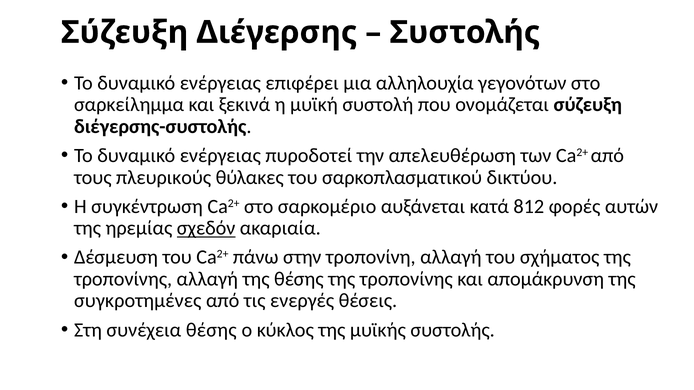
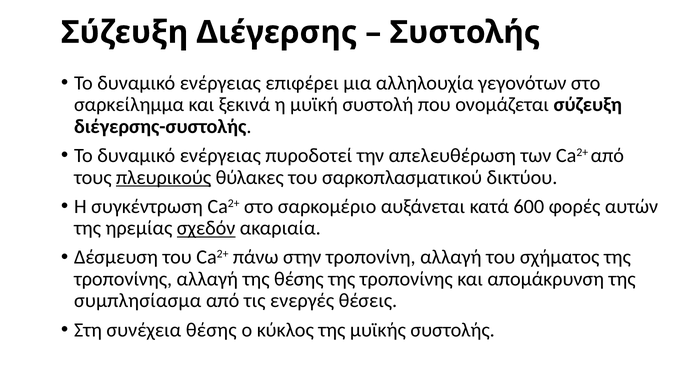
πλευρικούς underline: none -> present
812: 812 -> 600
συγκροτημένες: συγκροτημένες -> συμπλησίασμα
